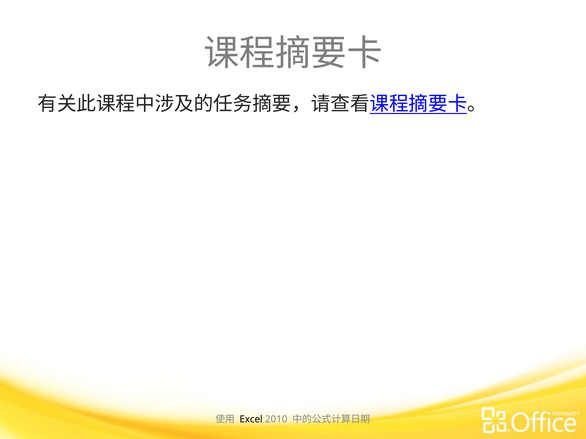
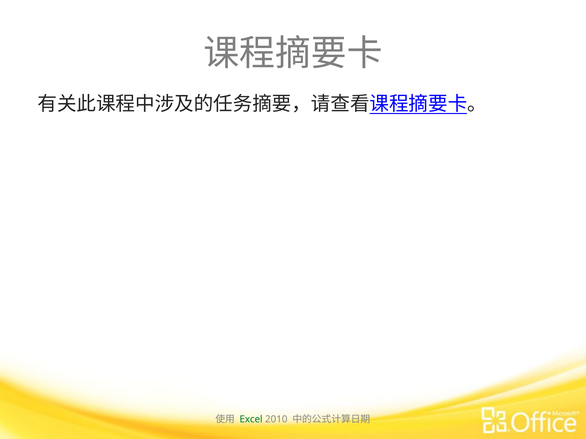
Excel colour: black -> green
